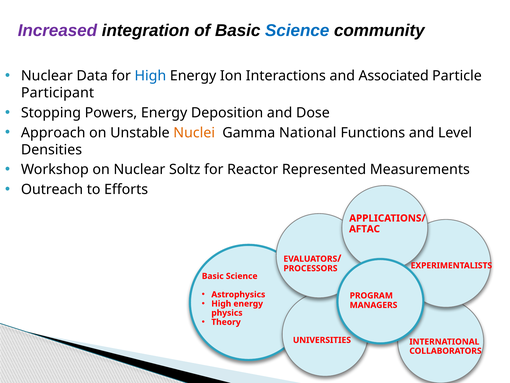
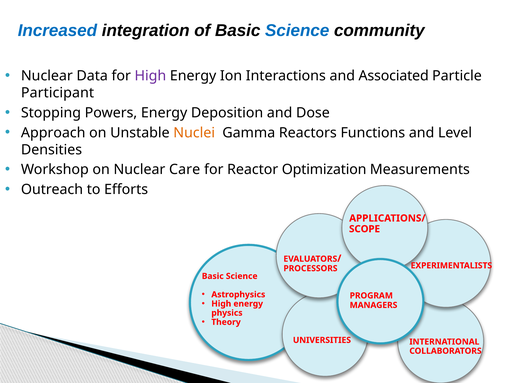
Increased colour: purple -> blue
High at (150, 76) colour: blue -> purple
National: National -> Reactors
Soltz: Soltz -> Care
Represented: Represented -> Optimization
AFTAC: AFTAC -> SCOPE
